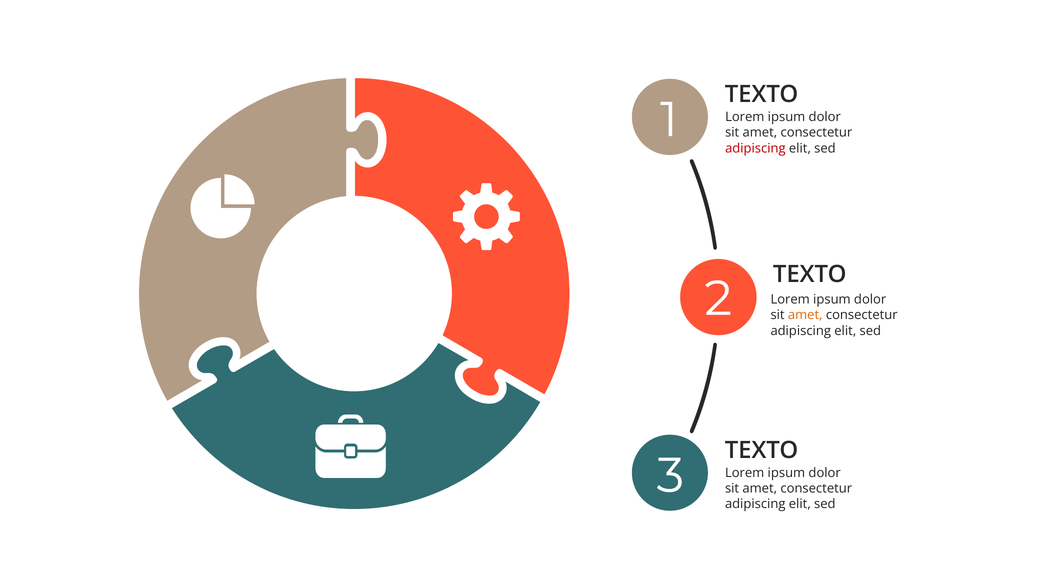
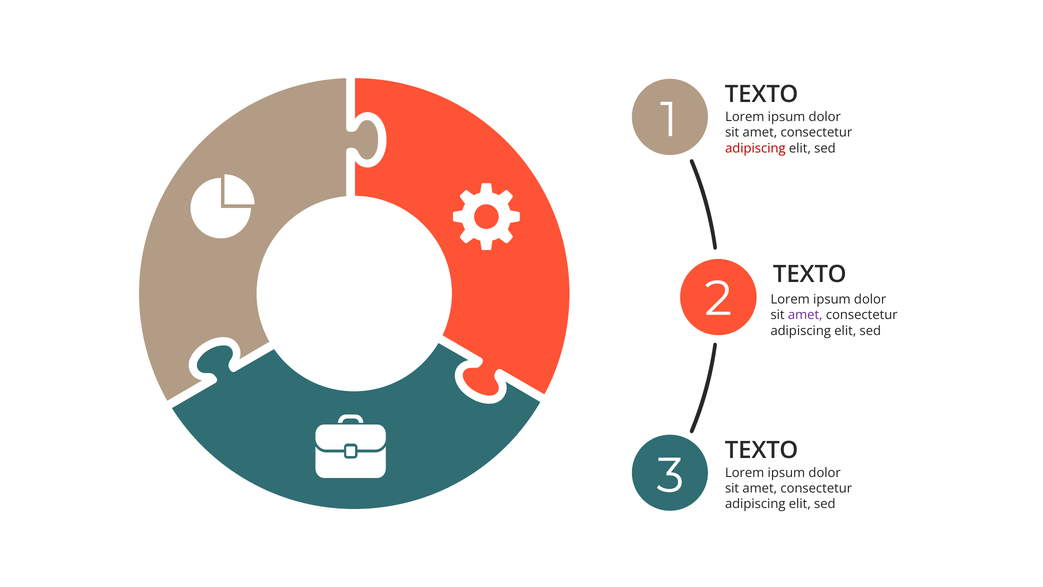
amet at (805, 315) colour: orange -> purple
